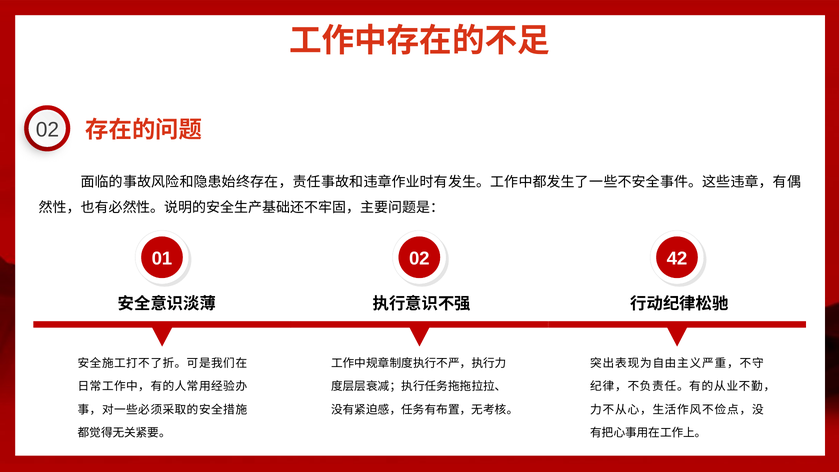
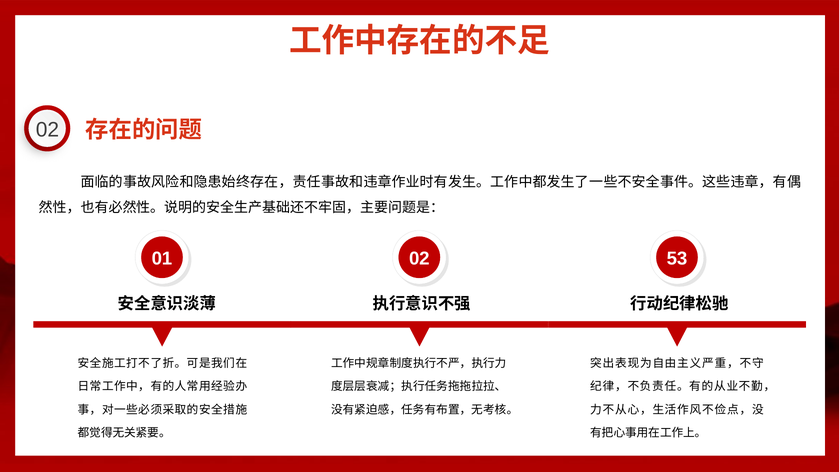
42: 42 -> 53
